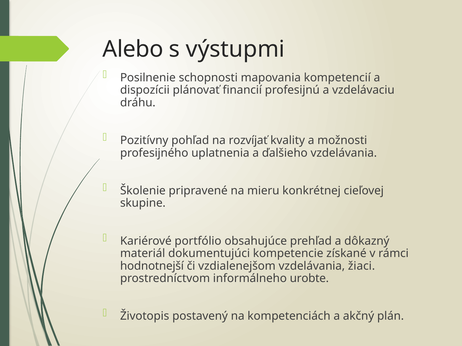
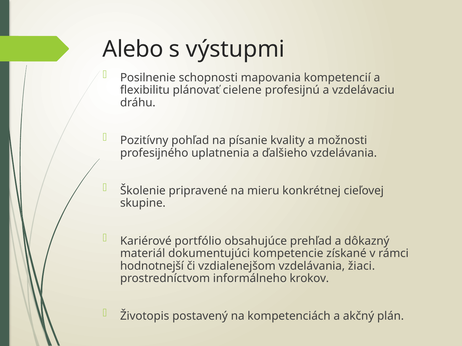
dispozícii: dispozícii -> flexibilitu
financií: financií -> cielene
rozvíjať: rozvíjať -> písanie
urobte: urobte -> krokov
